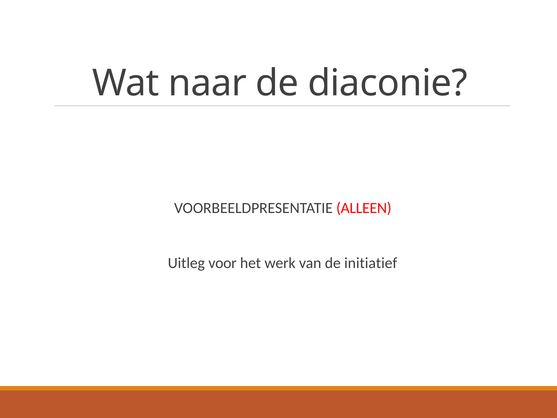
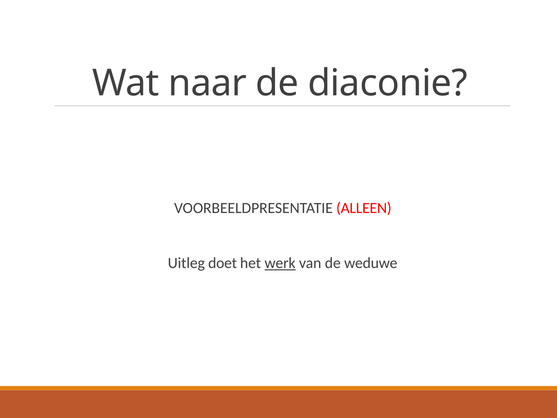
voor: voor -> doet
werk underline: none -> present
initiatief: initiatief -> weduwe
